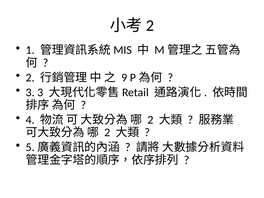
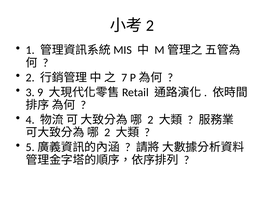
9: 9 -> 7
3 3: 3 -> 9
